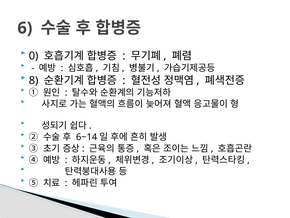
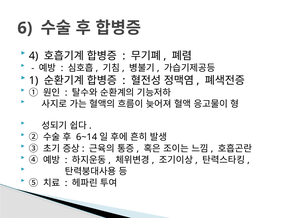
0: 0 -> 4
8: 8 -> 1
